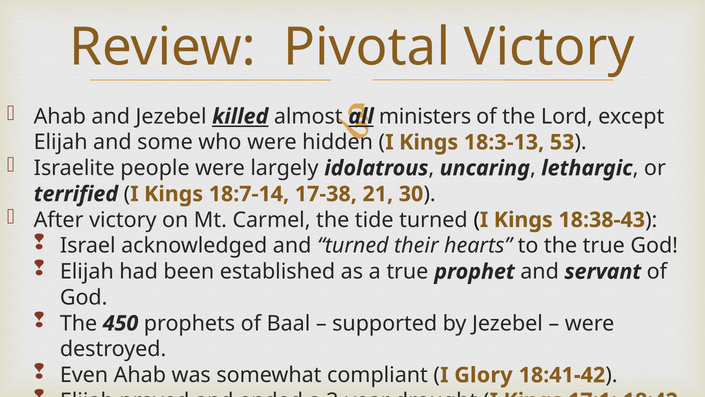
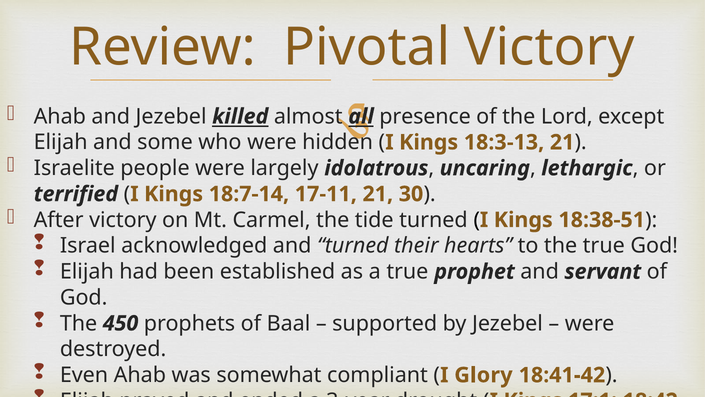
ministers at (425, 116): ministers -> presence
18:3-13 53: 53 -> 21
17-38: 17-38 -> 17-11
18:38-43: 18:38-43 -> 18:38-51
